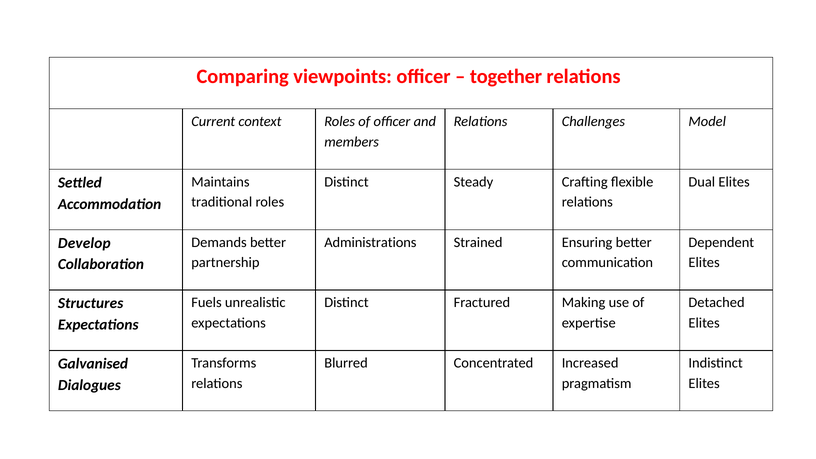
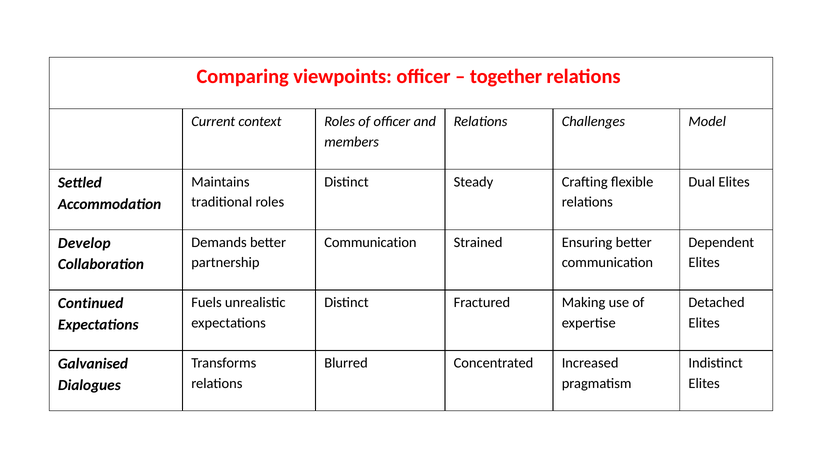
Administrations at (370, 242): Administrations -> Communication
Structures: Structures -> Continued
